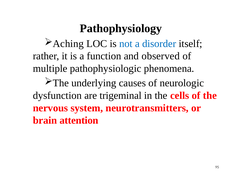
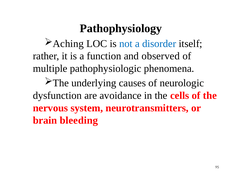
trigeminal: trigeminal -> avoidance
attention: attention -> bleeding
